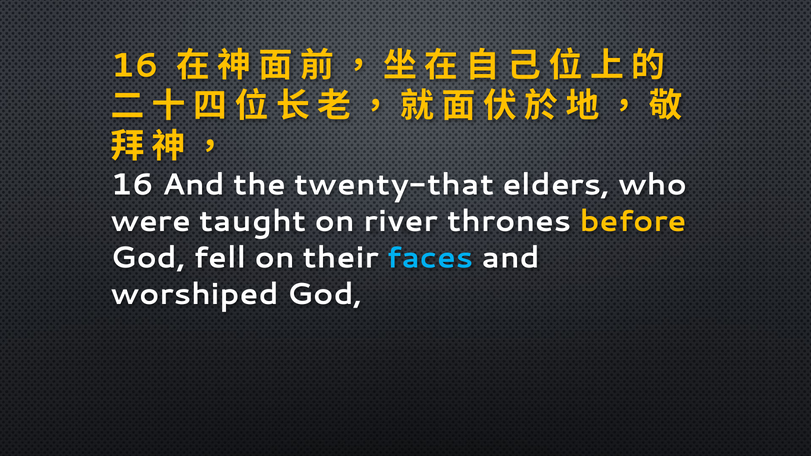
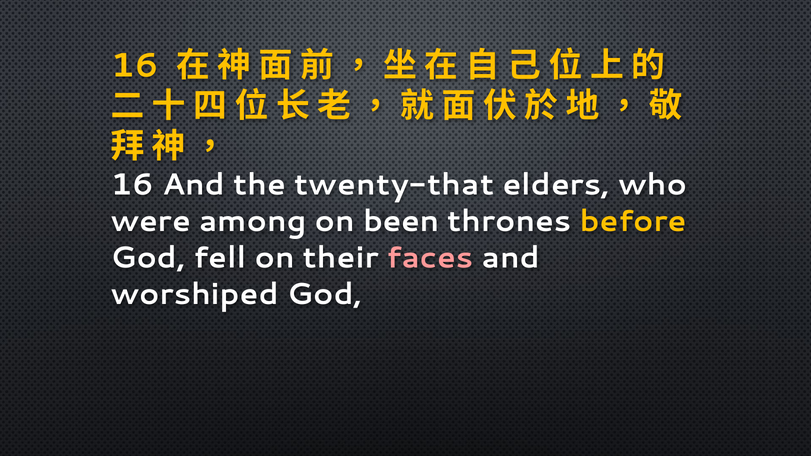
taught: taught -> among
river: river -> been
faces colour: light blue -> pink
